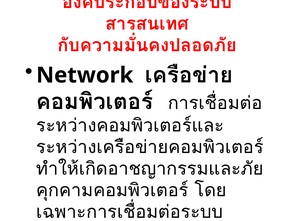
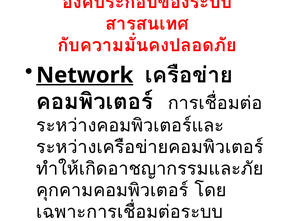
Network underline: none -> present
